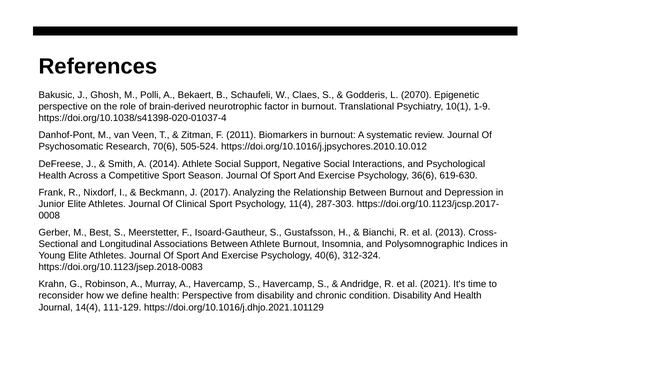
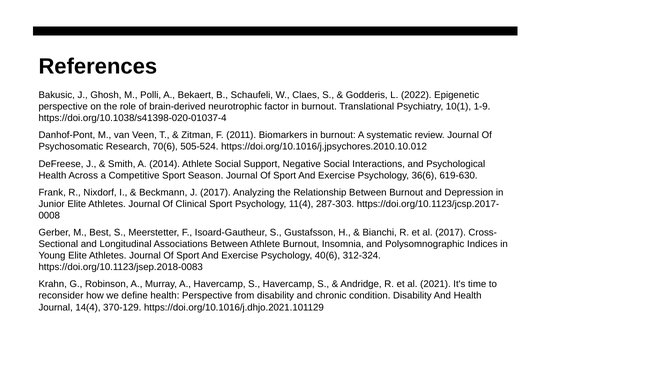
2070: 2070 -> 2022
al 2013: 2013 -> 2017
111-129: 111-129 -> 370-129
